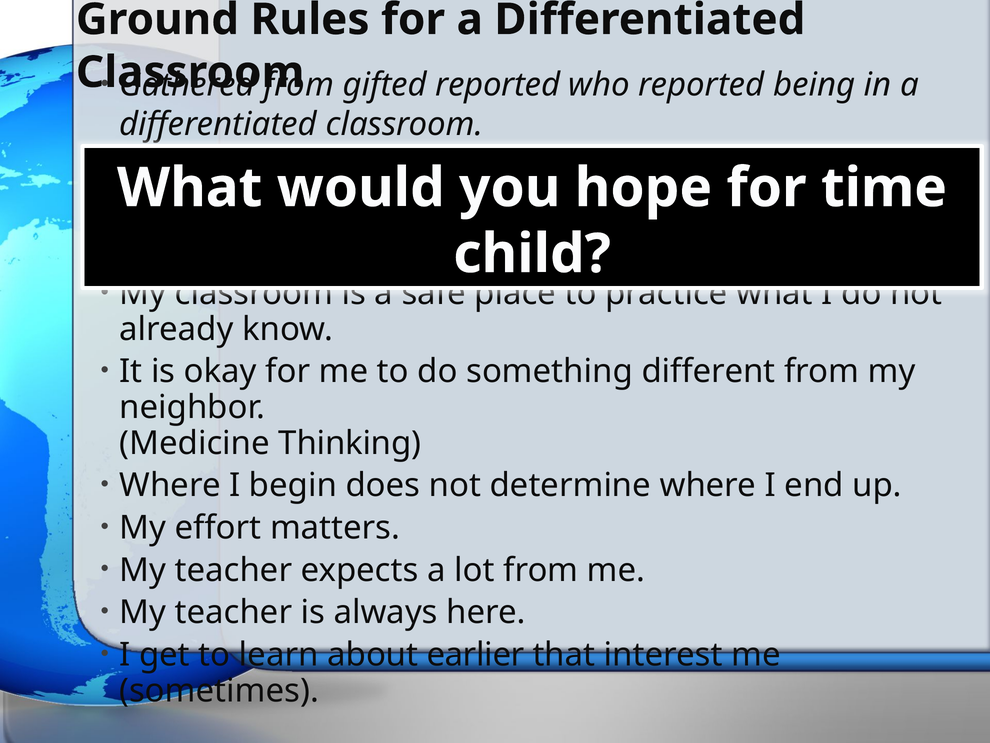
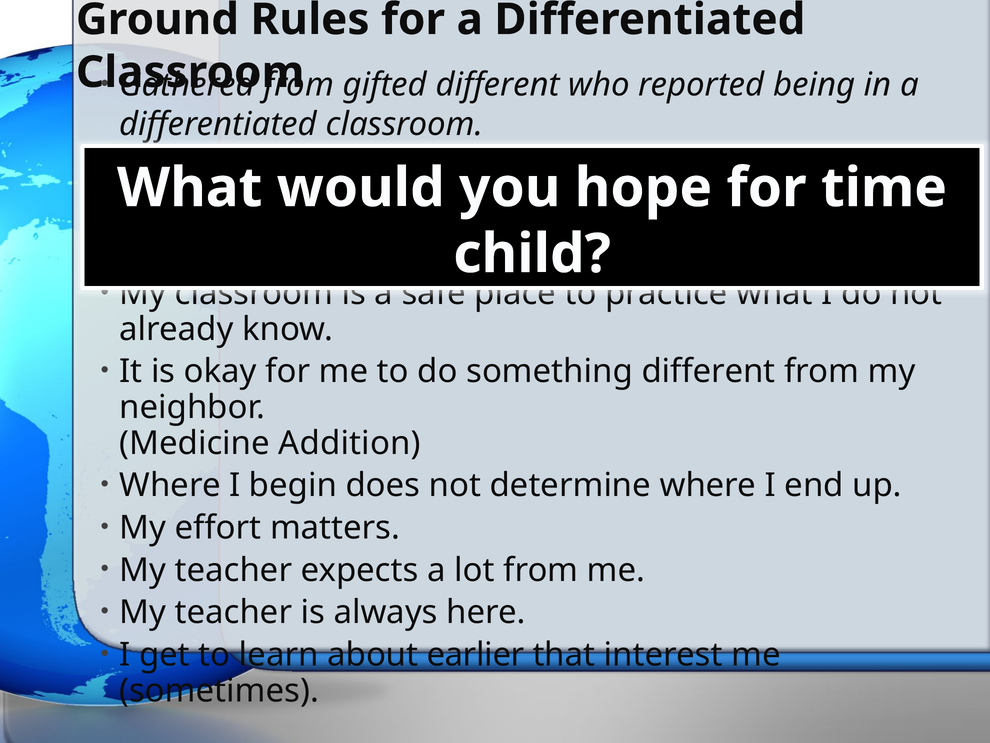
gifted reported: reported -> different
Thinking: Thinking -> Addition
